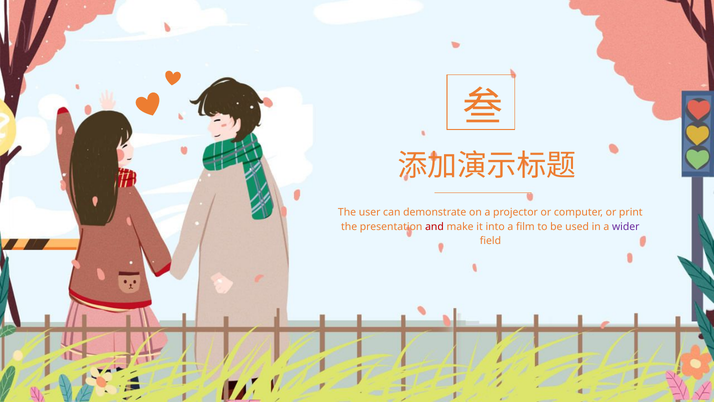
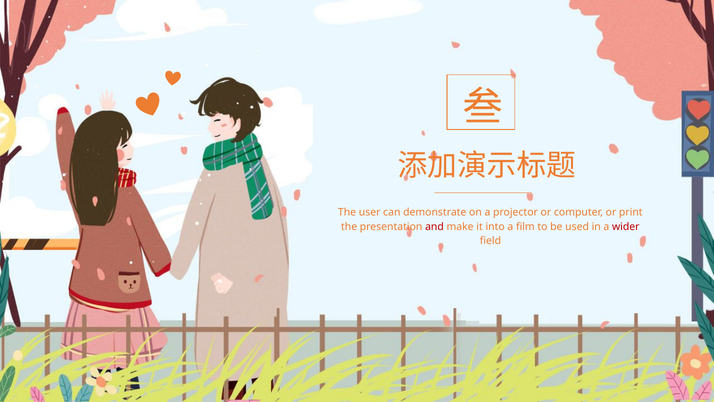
wider colour: purple -> red
